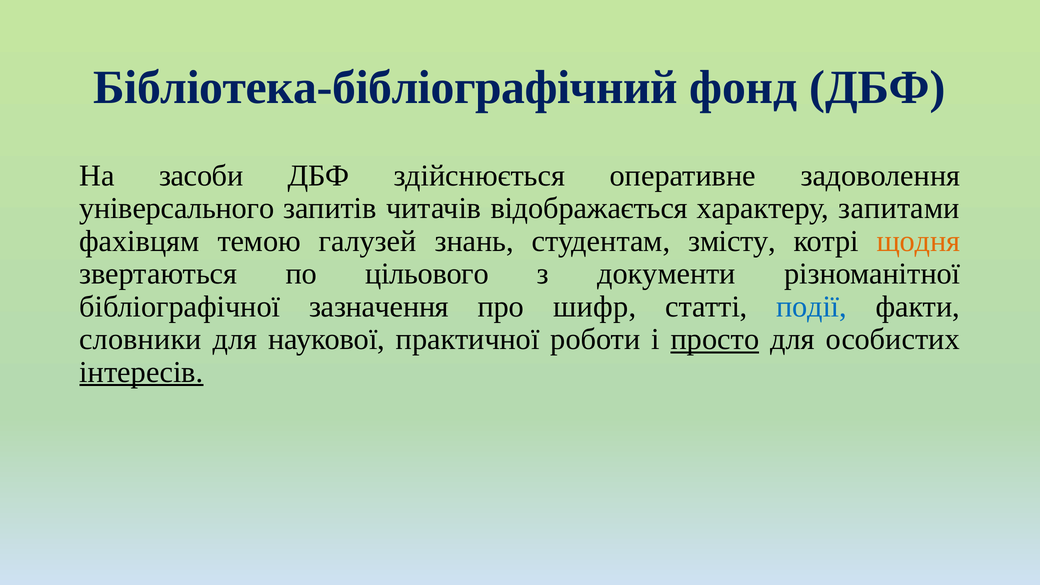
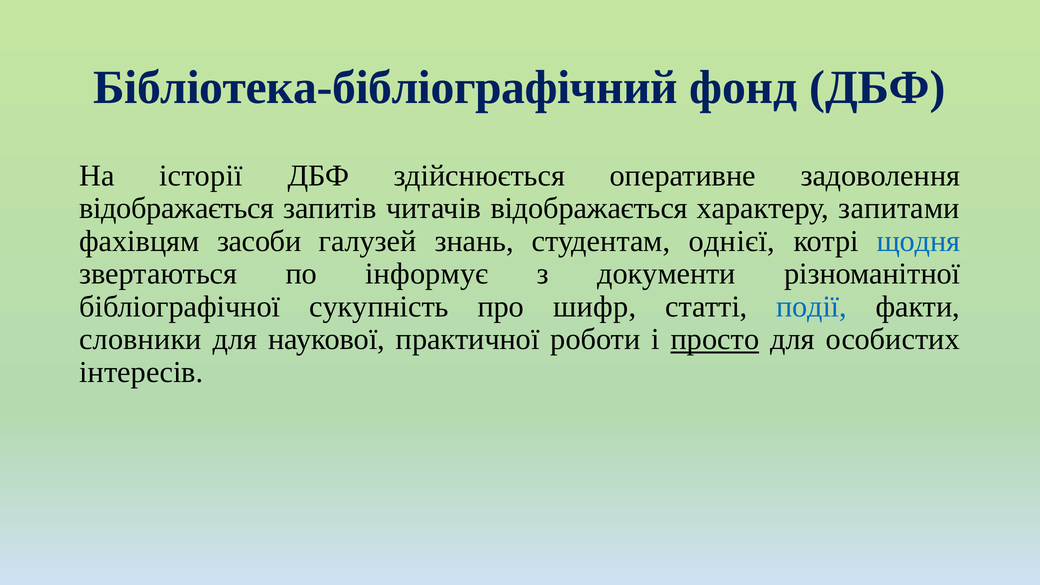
засоби: засоби -> історії
універсального at (177, 208): універсального -> відображається
темою: темою -> засоби
змісту: змісту -> однієї
щодня colour: orange -> blue
цільового: цільового -> інформує
зазначення: зазначення -> сукупність
інтересів underline: present -> none
